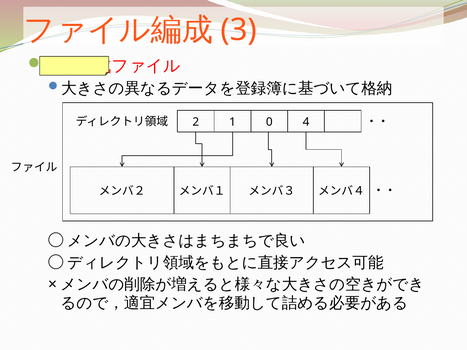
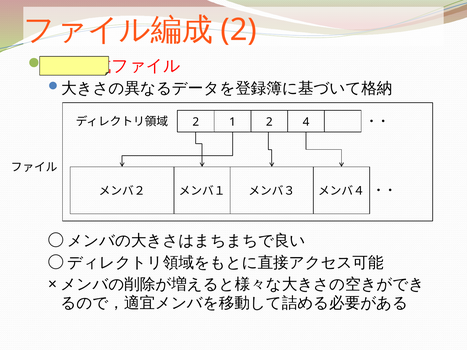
3 at (239, 30): 3 -> 2
1 0: 0 -> 2
